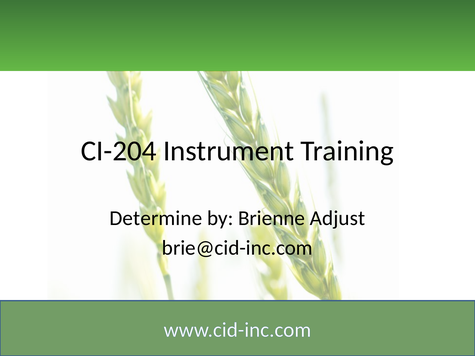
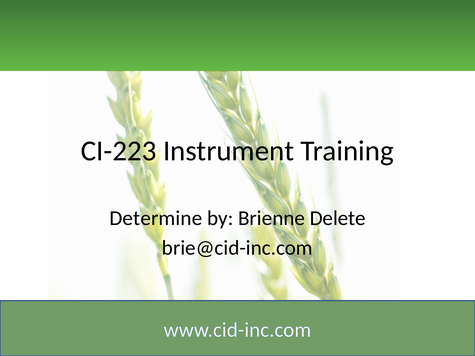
CI-204: CI-204 -> CI-223
Adjust: Adjust -> Delete
